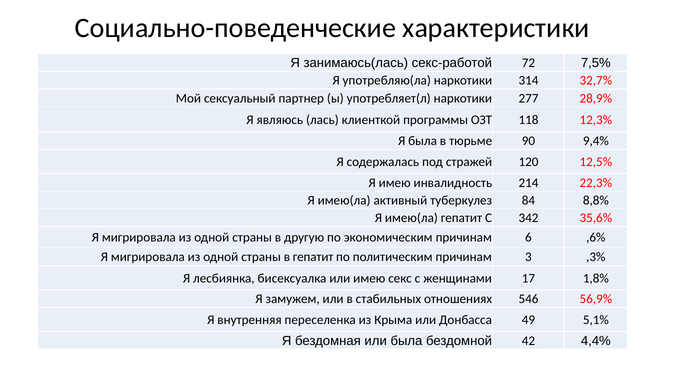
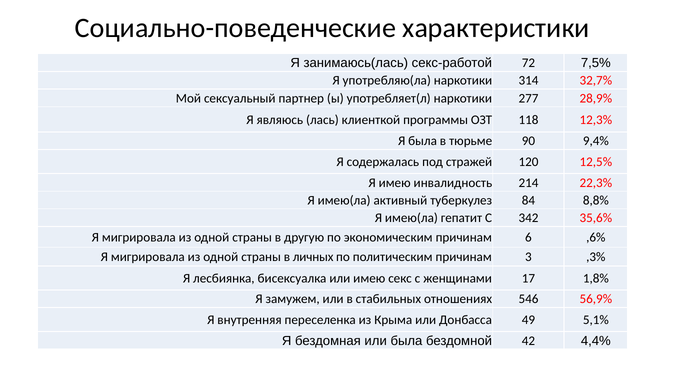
в гепатит: гепатит -> личных
